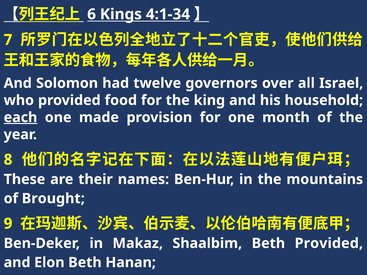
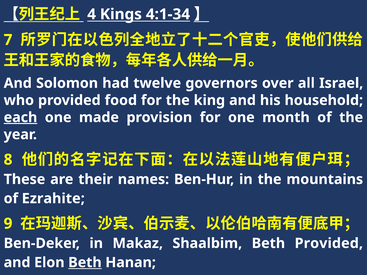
6: 6 -> 4
Brought: Brought -> Ezrahite
Beth at (85, 263) underline: none -> present
